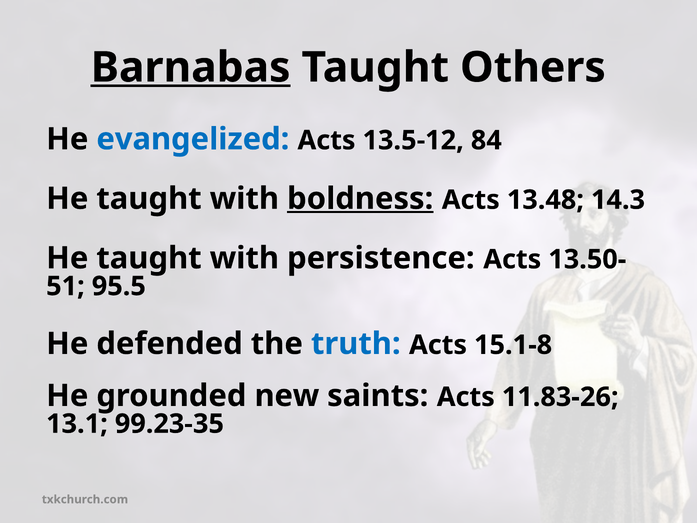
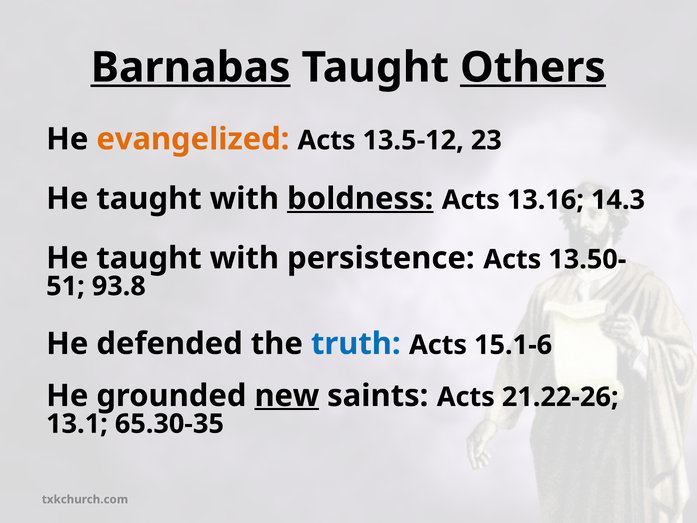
Others underline: none -> present
evangelized colour: blue -> orange
84: 84 -> 23
13.48: 13.48 -> 13.16
95.5: 95.5 -> 93.8
15.1-8: 15.1-8 -> 15.1-6
new underline: none -> present
11.83-26: 11.83-26 -> 21.22-26
99.23-35: 99.23-35 -> 65.30-35
